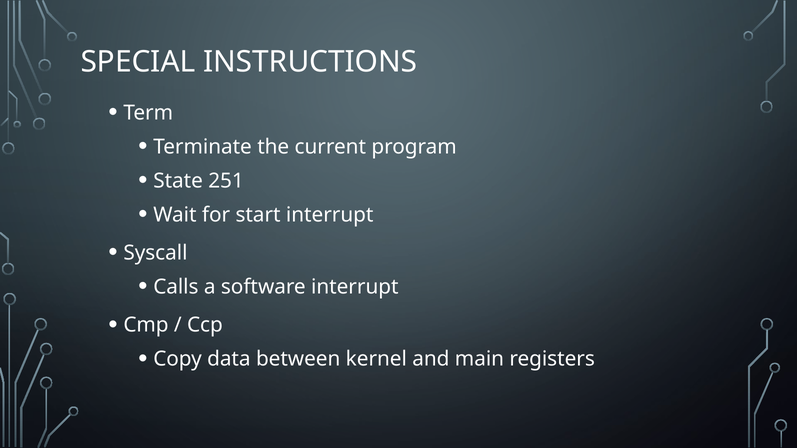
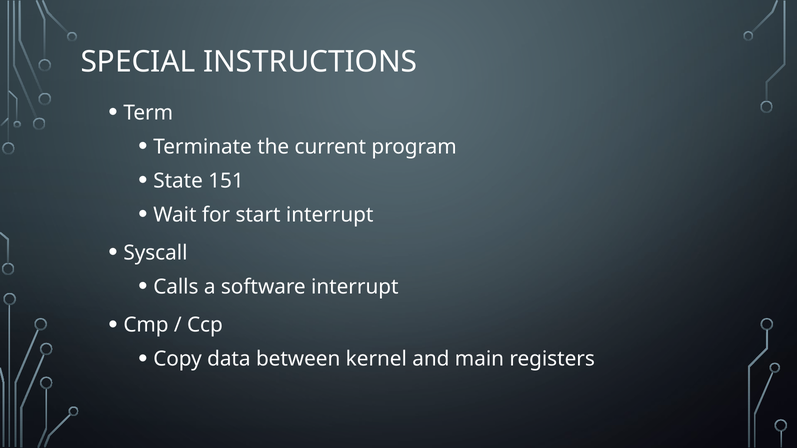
251: 251 -> 151
